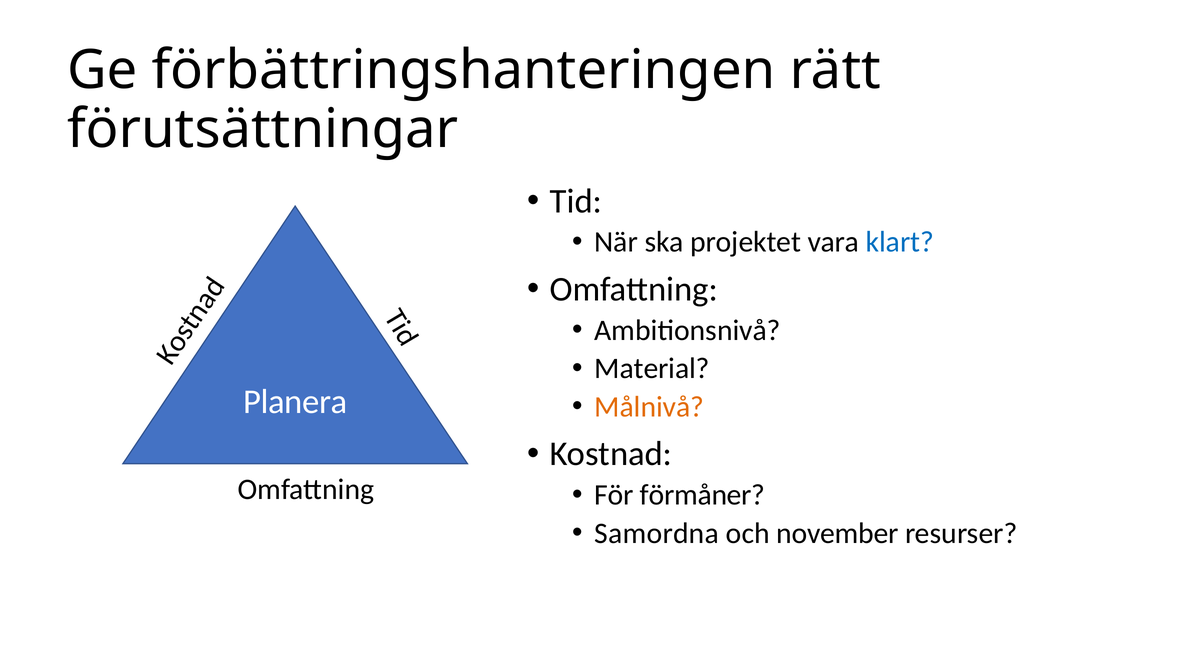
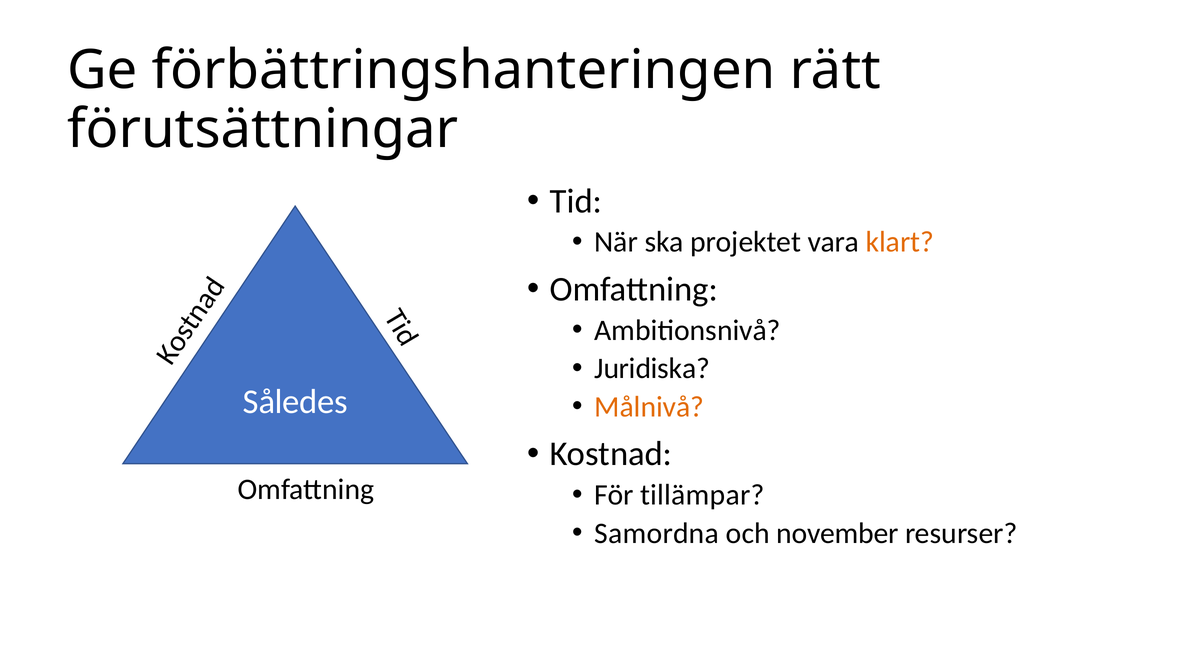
klart colour: blue -> orange
Material: Material -> Juridiska
Planera: Planera -> Således
förmåner: förmåner -> tillämpar
